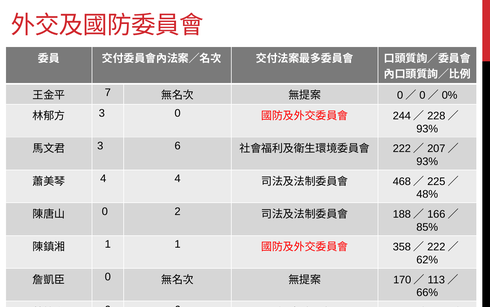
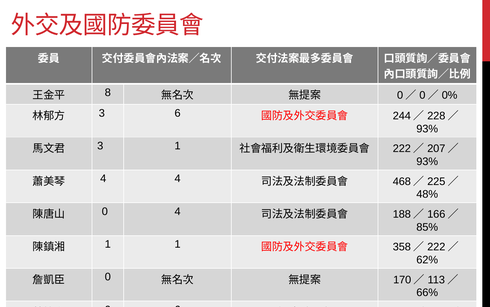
7: 7 -> 8
3 0: 0 -> 6
3 6: 6 -> 1
0 2: 2 -> 4
